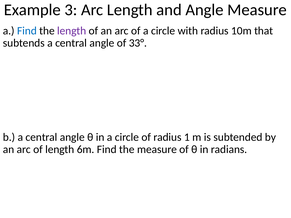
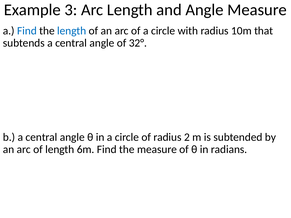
length at (72, 31) colour: purple -> blue
33°: 33° -> 32°
1: 1 -> 2
